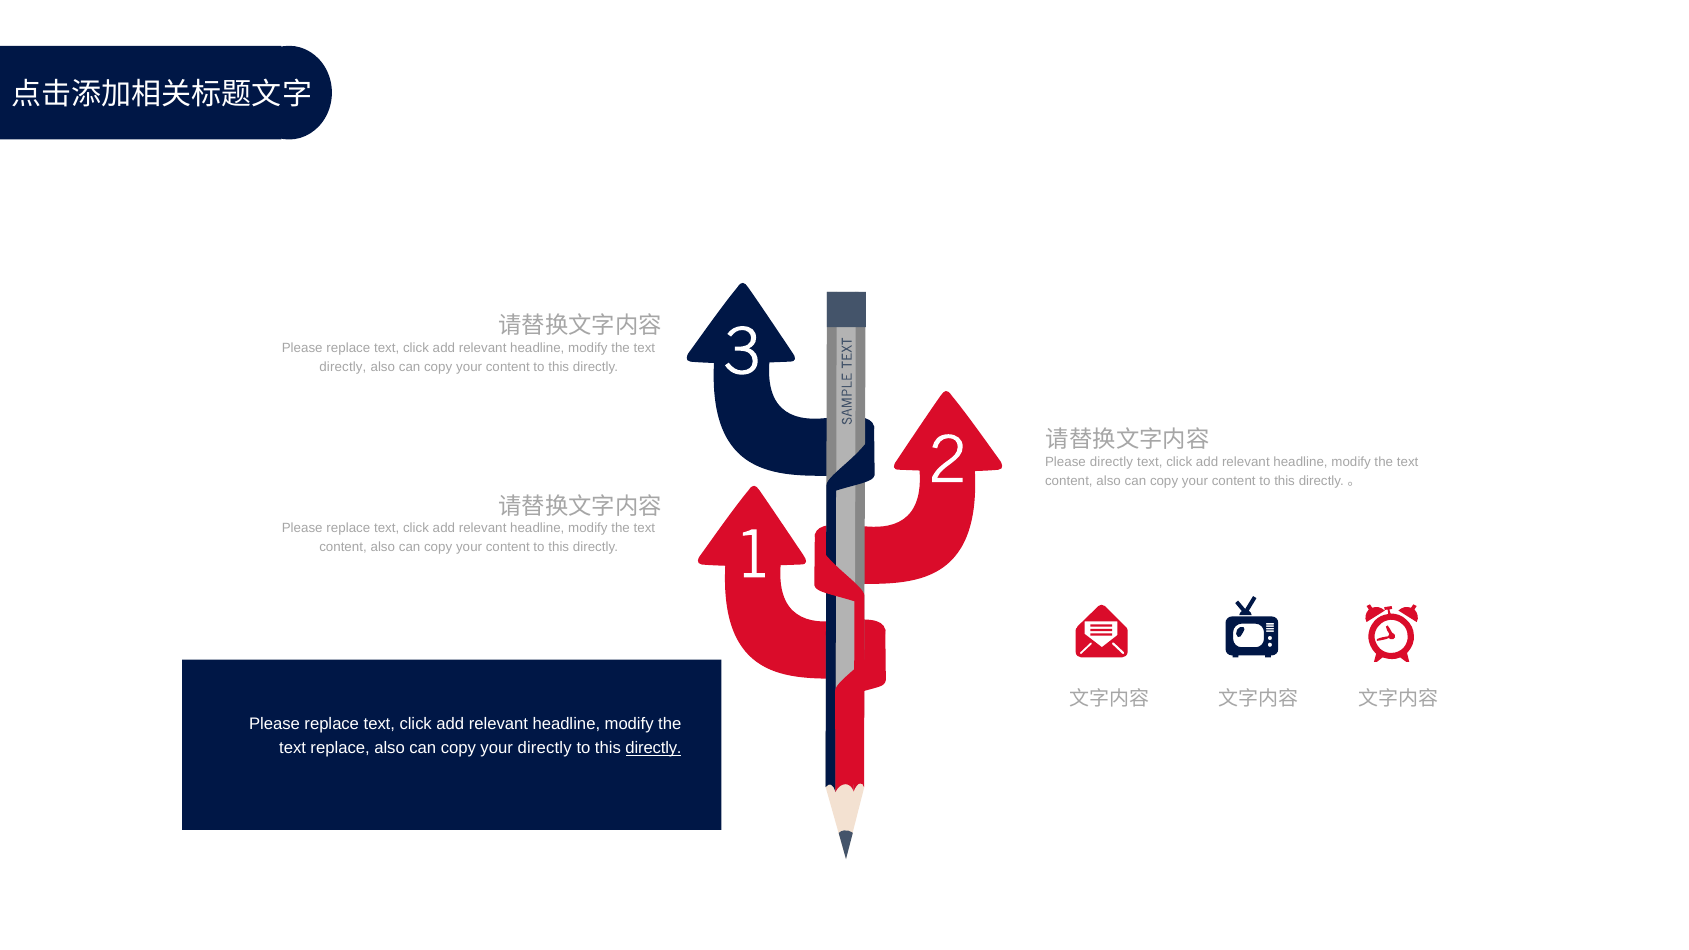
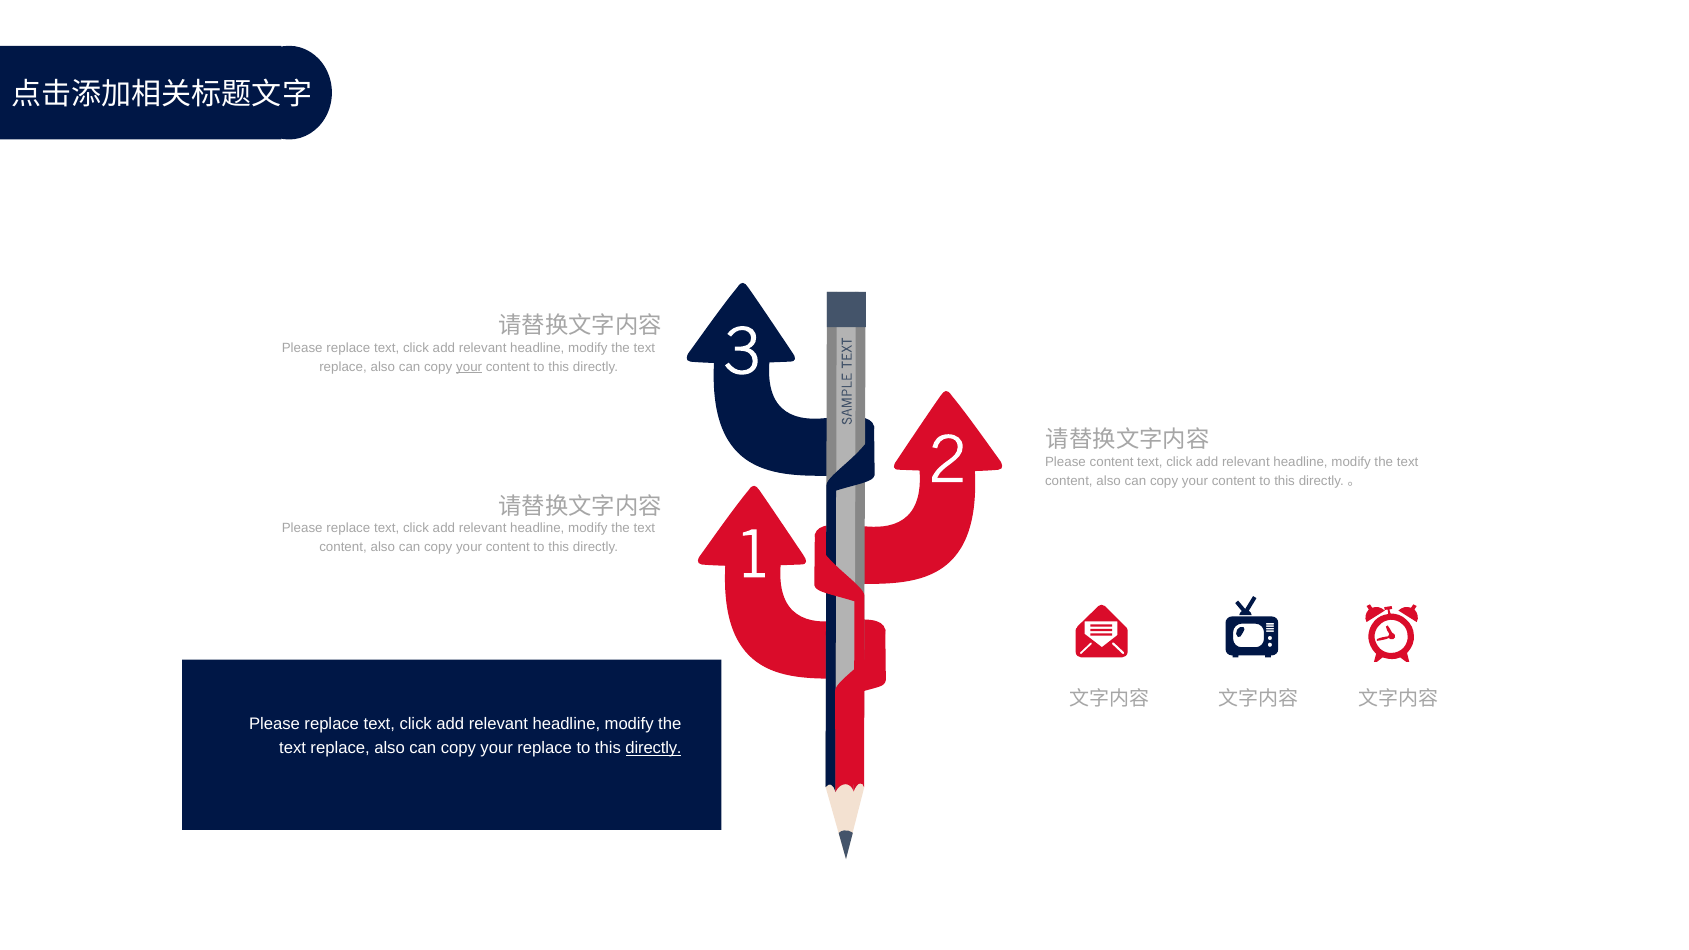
directly at (343, 367): directly -> replace
your at (469, 367) underline: none -> present
Please directly: directly -> content
your directly: directly -> replace
